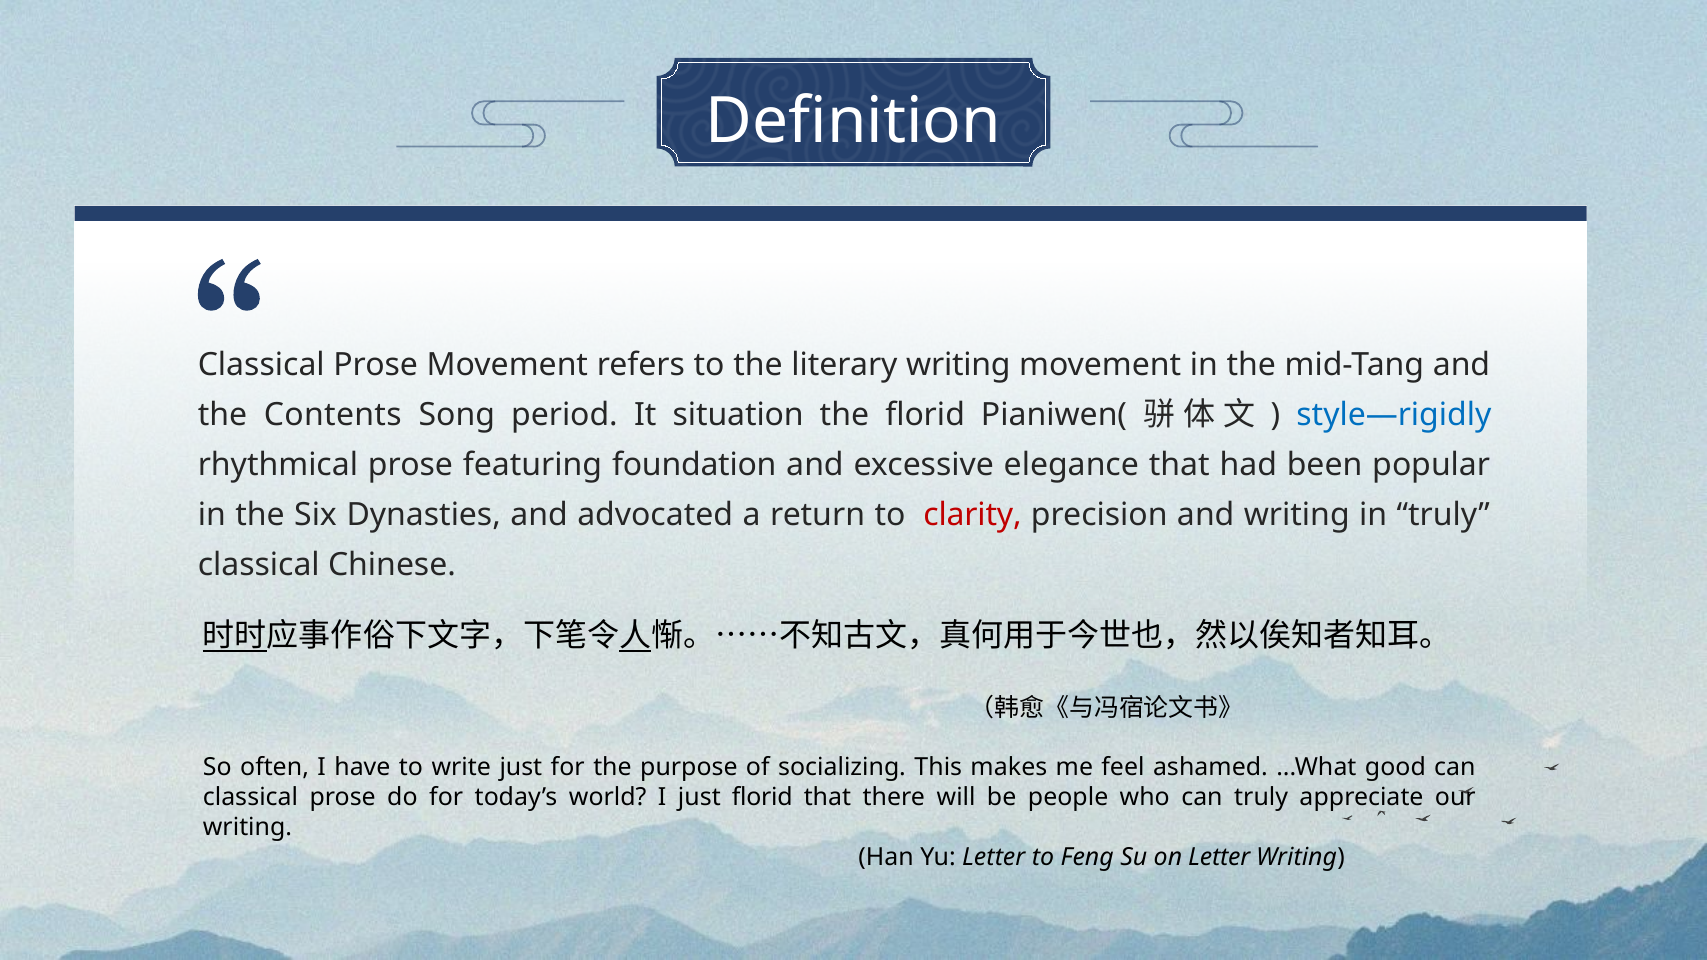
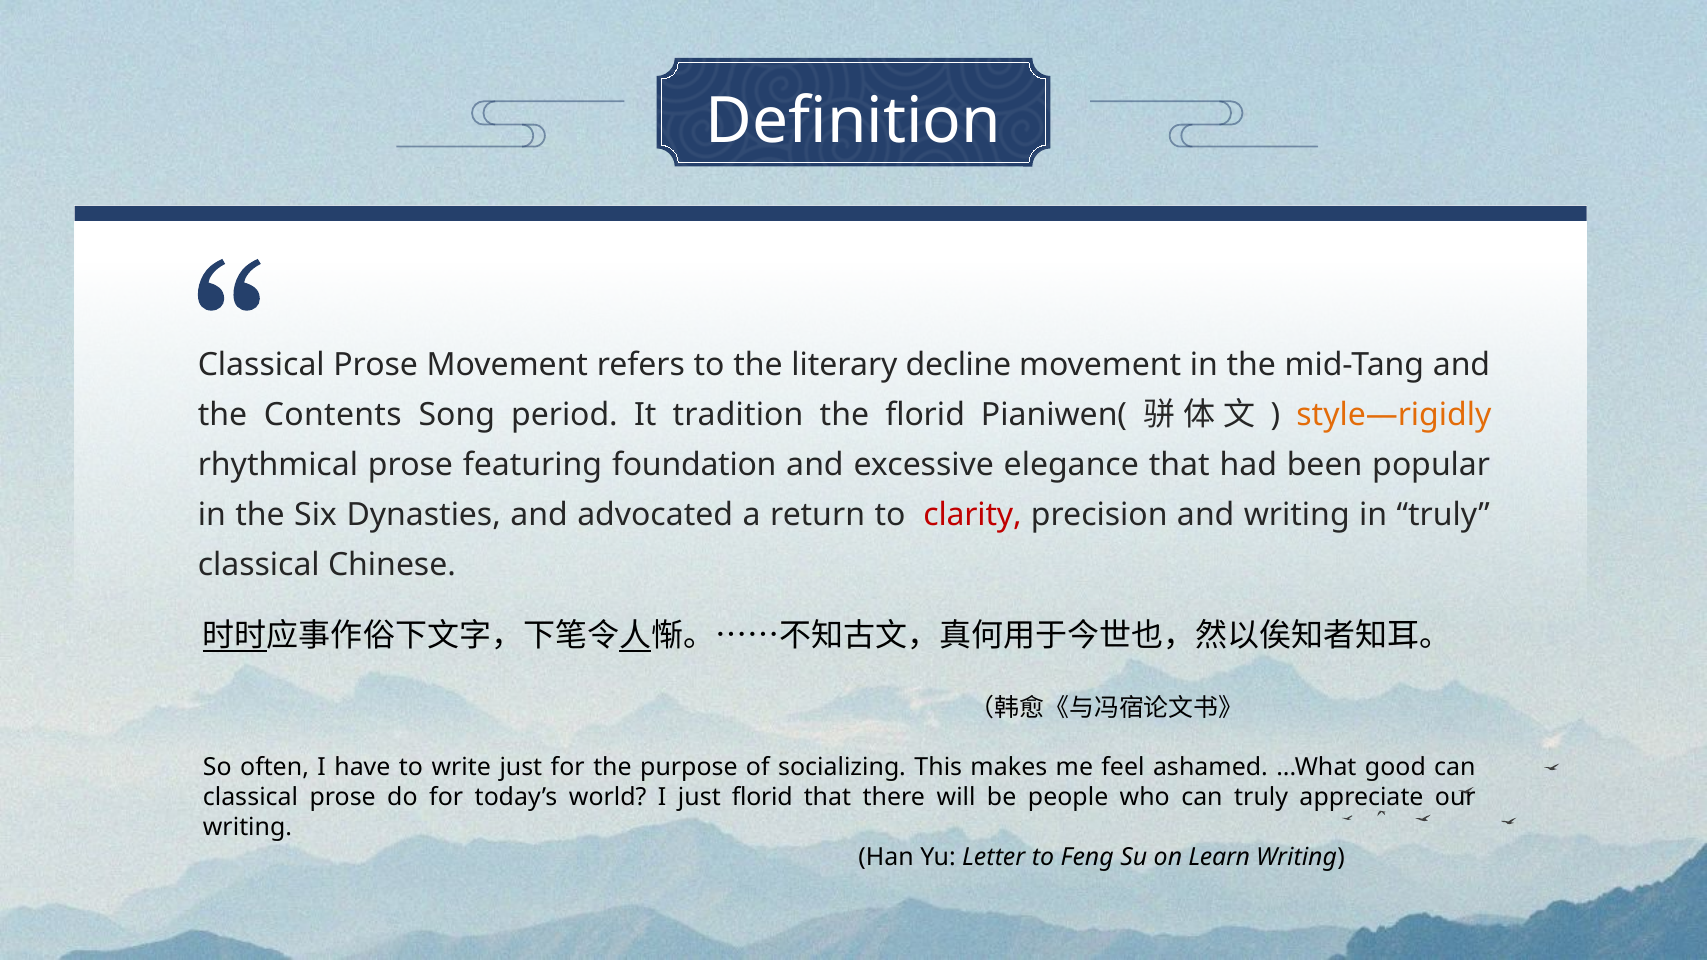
literary writing: writing -> decline
situation: situation -> tradition
style—rigidly colour: blue -> orange
on Letter: Letter -> Learn
